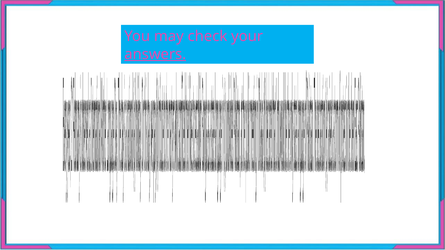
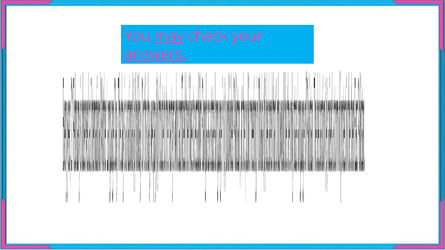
may underline: none -> present
